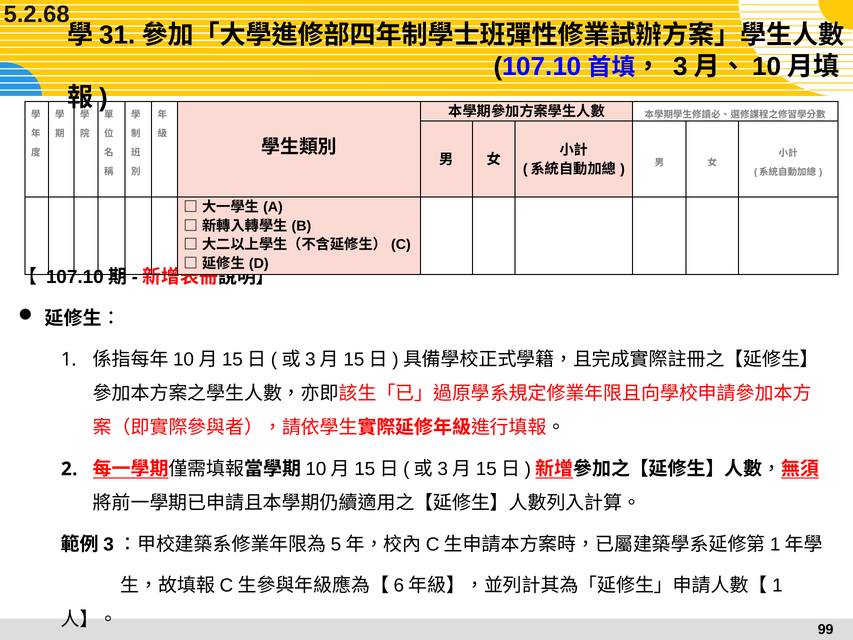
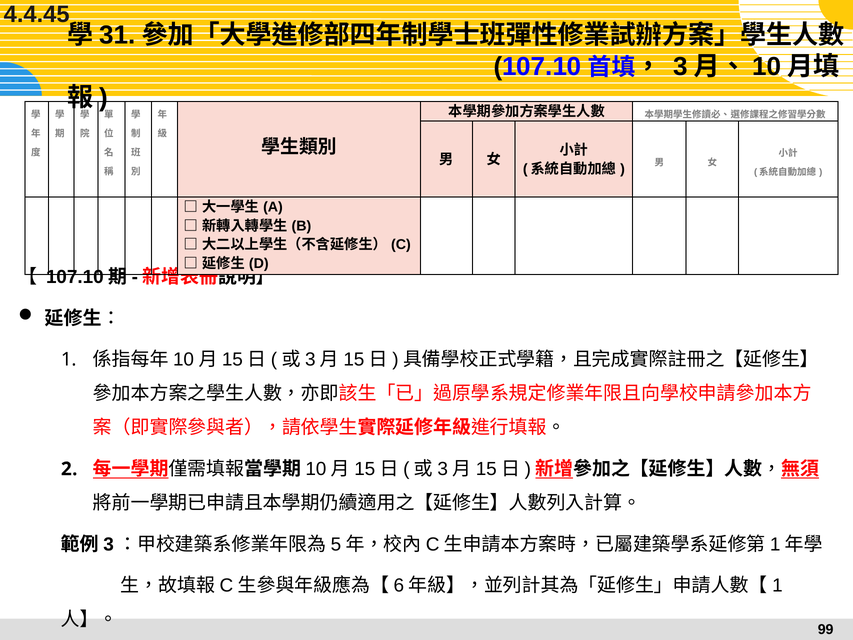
5.2.68: 5.2.68 -> 4.4.45
